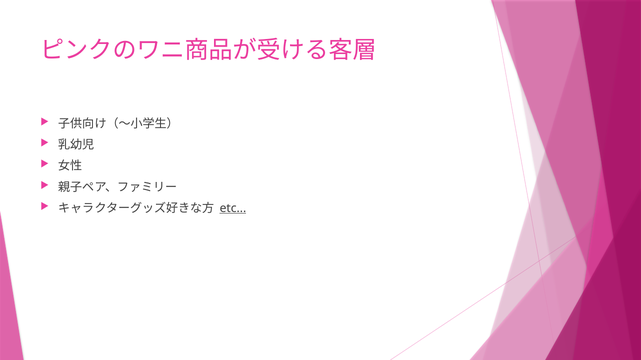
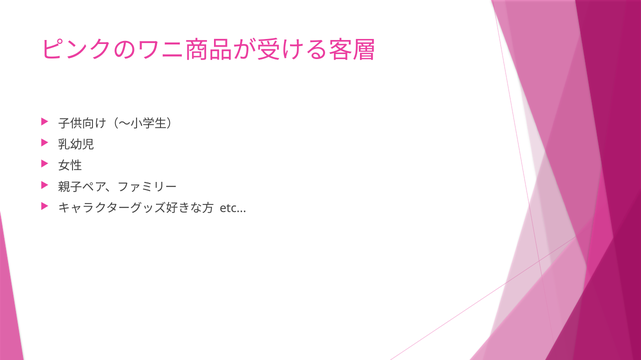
etc underline: present -> none
